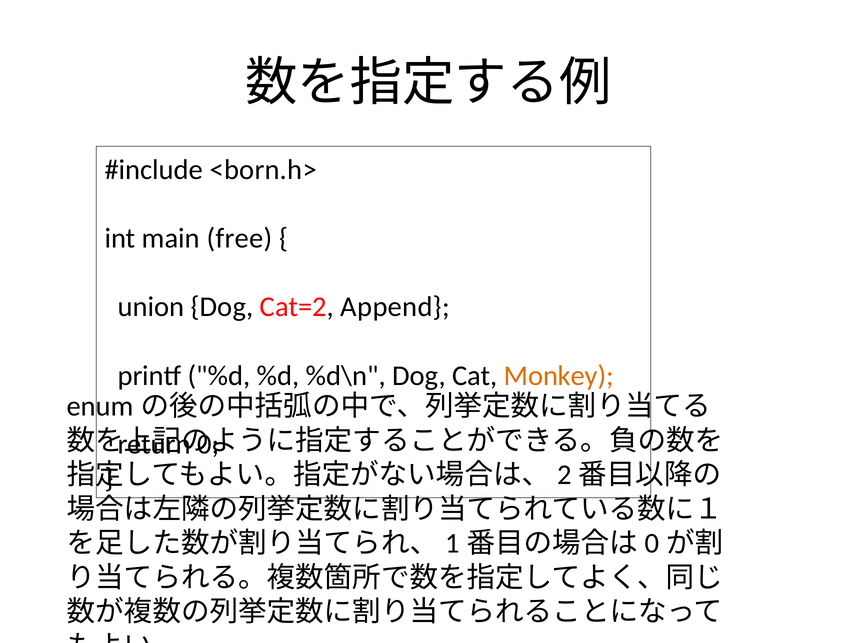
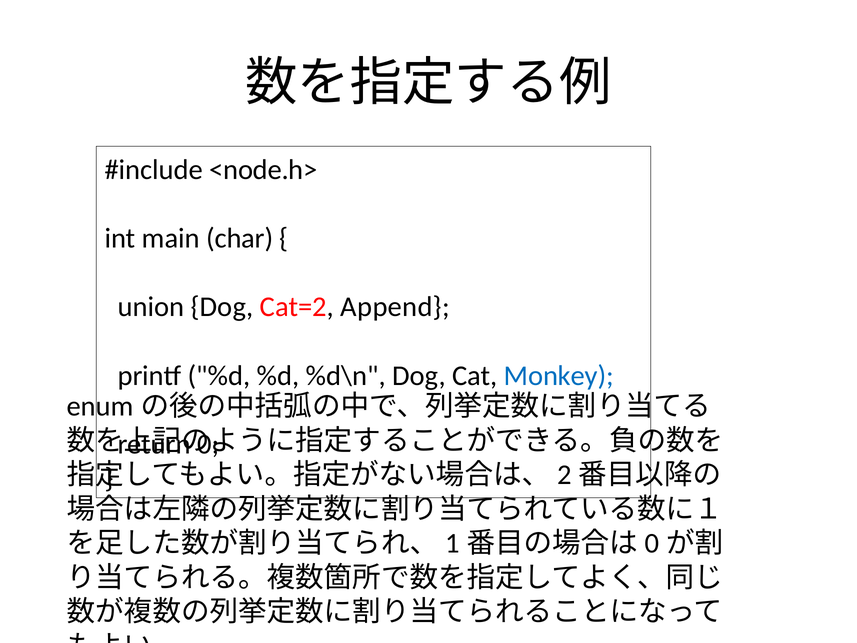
<born.h>: <born.h> -> <node.h>
free: free -> char
Monkey colour: orange -> blue
